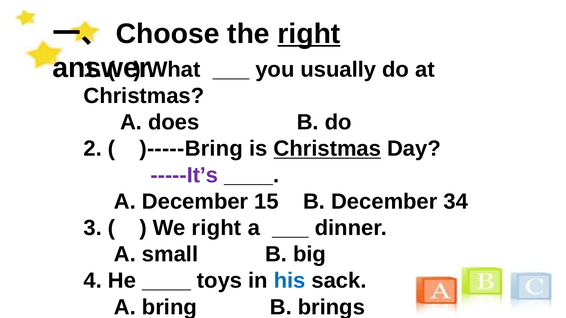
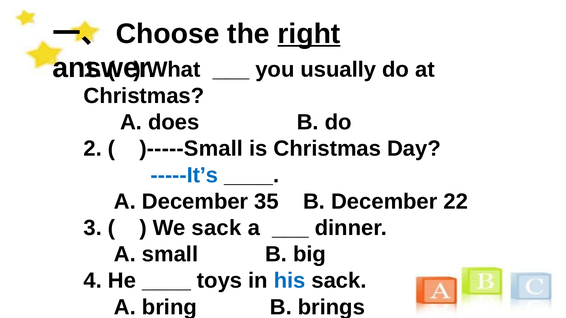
)-----Bring: )-----Bring -> )-----Small
Christmas at (327, 149) underline: present -> none
-----It’s colour: purple -> blue
15: 15 -> 35
34: 34 -> 22
We right: right -> sack
